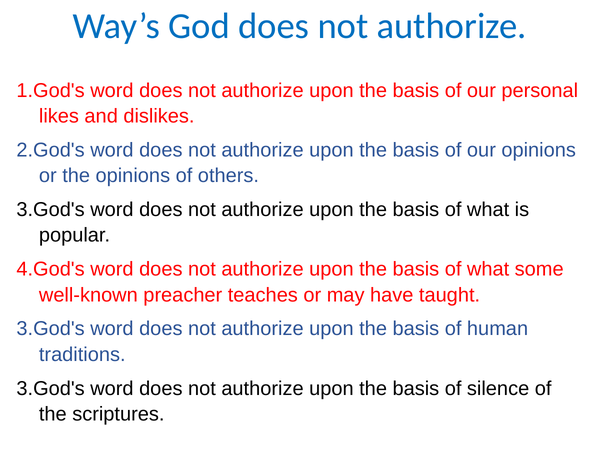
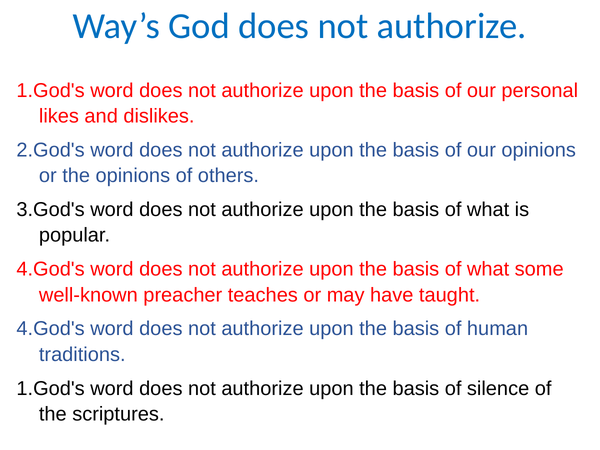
3.God's at (51, 329): 3.God's -> 4.God's
3.God's at (51, 388): 3.God's -> 1.God's
